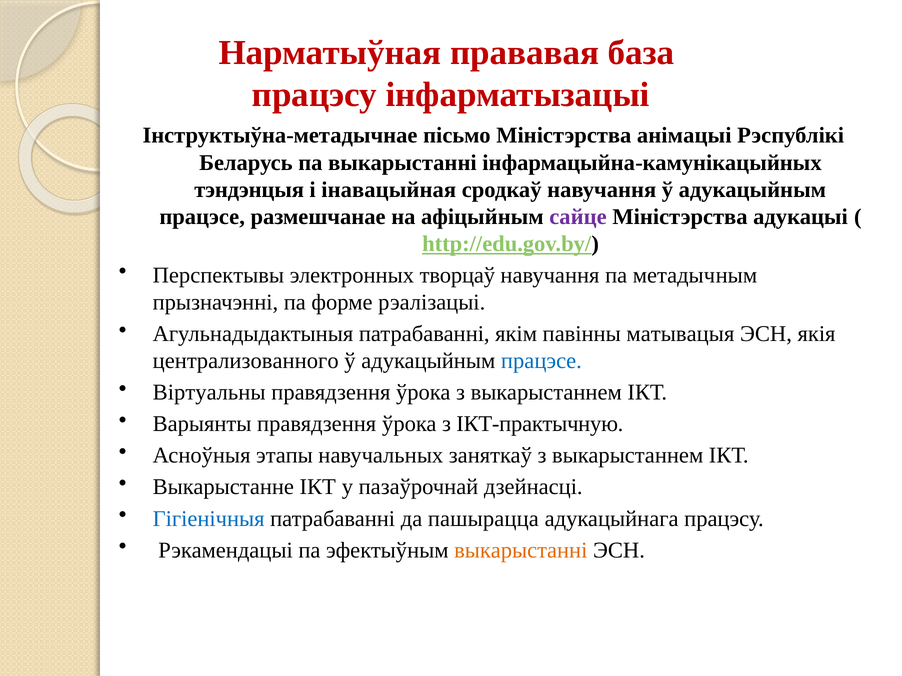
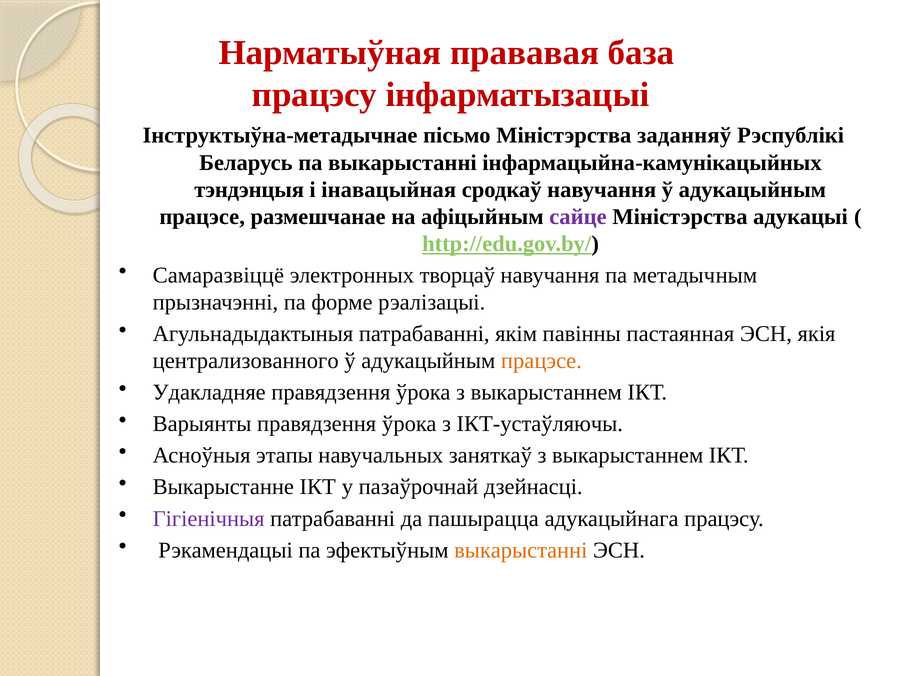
анімацыі: анімацыі -> заданняў
Перспектывы: Перспектывы -> Самаразвіццё
матывацыя: матывацыя -> пастаянная
працэсе at (541, 361) colour: blue -> orange
Віртуальны: Віртуальны -> Удакладняе
ІКТ-практычную: ІКТ-практычную -> ІКТ-устаўляючы
Гігіенічныя colour: blue -> purple
